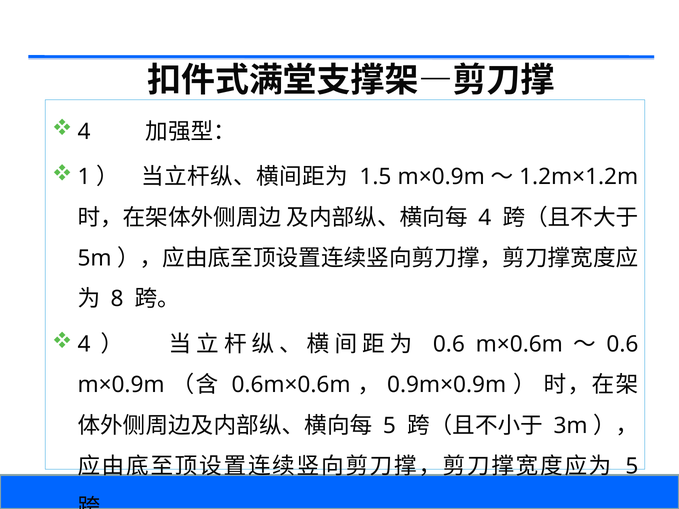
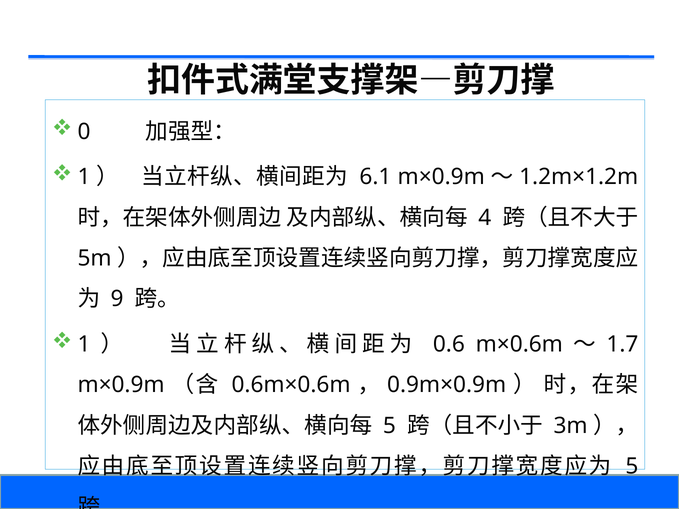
4 at (84, 132): 4 -> 0
1.5: 1.5 -> 6.1
8: 8 -> 9
4 at (84, 344): 4 -> 1
0.6 at (622, 344): 0.6 -> 1.7
